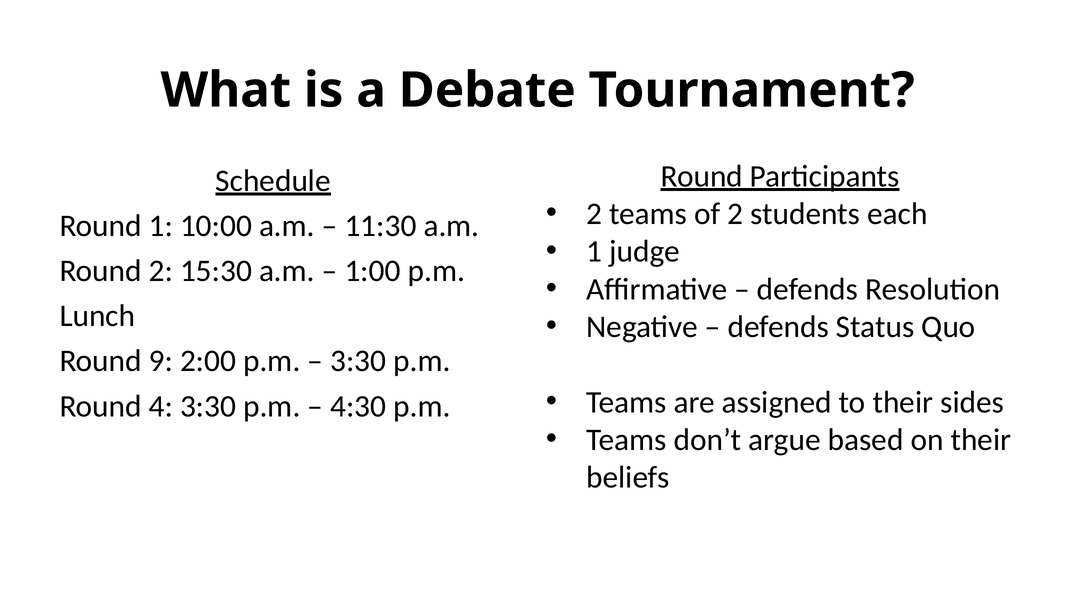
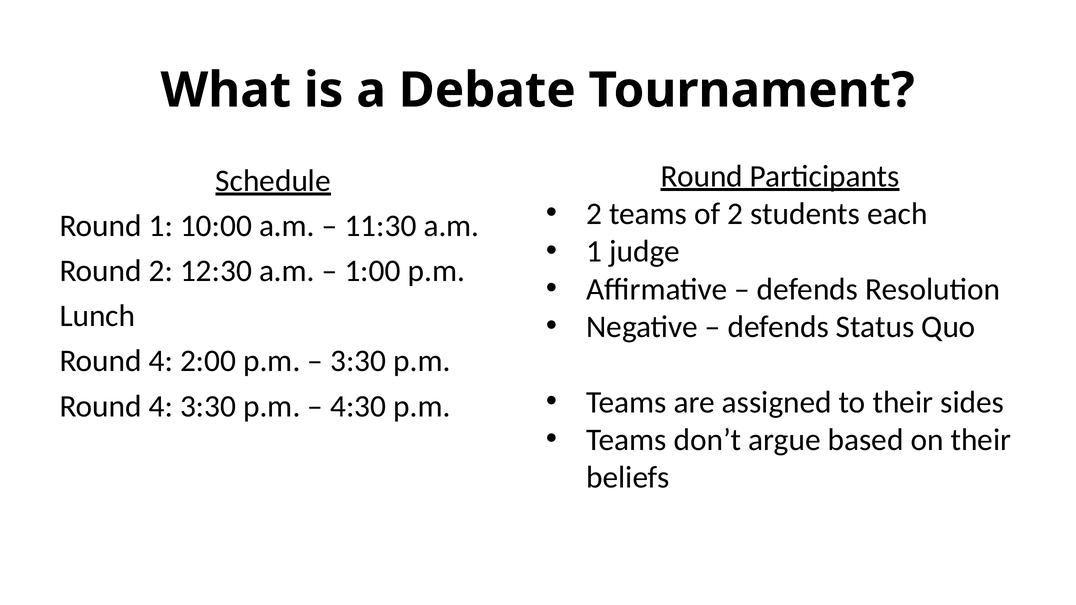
15:30: 15:30 -> 12:30
9 at (161, 361): 9 -> 4
